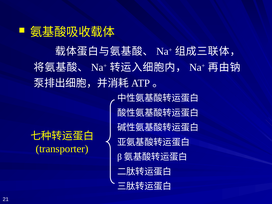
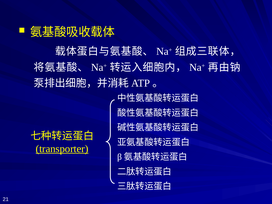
transporter underline: none -> present
